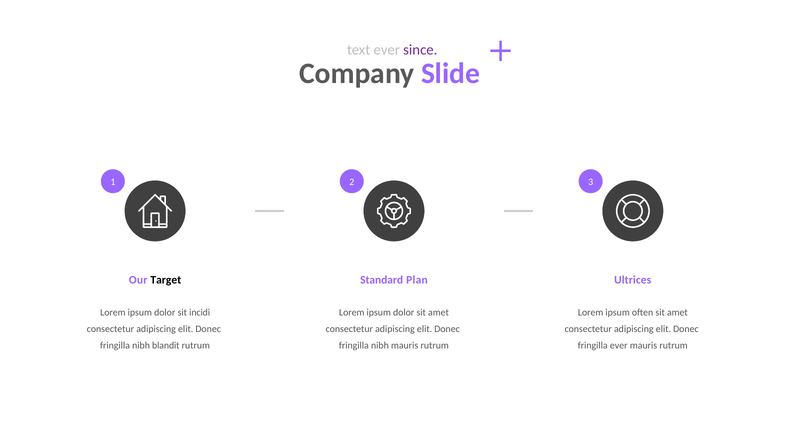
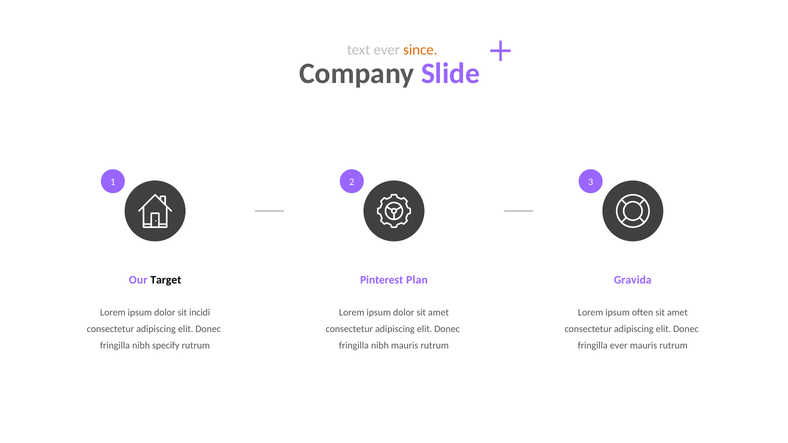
since colour: purple -> orange
Standard: Standard -> Pinterest
Ultrices: Ultrices -> Gravida
blandit: blandit -> specify
